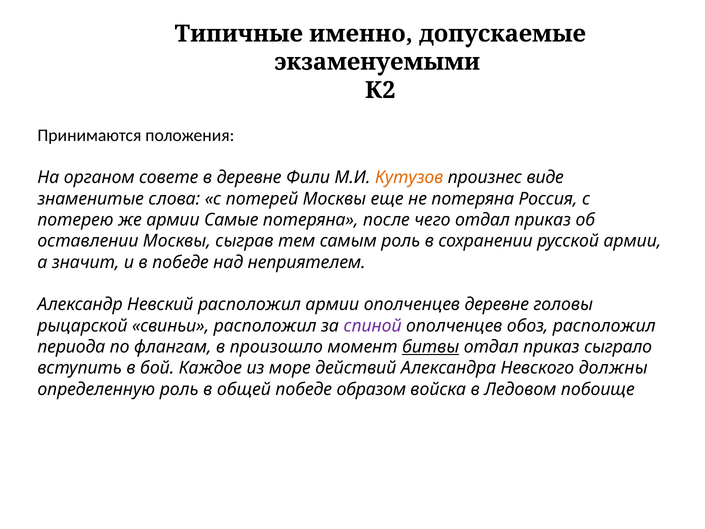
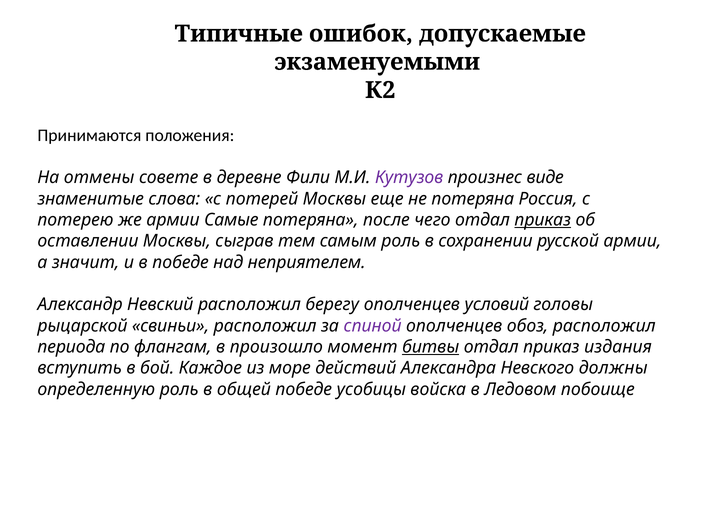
именно: именно -> ошибок
органом: органом -> отмены
Кутузов colour: orange -> purple
приказ at (543, 220) underline: none -> present
расположил армии: армии -> берегу
ополченцев деревне: деревне -> условий
сыграло: сыграло -> издания
образом: образом -> усобицы
